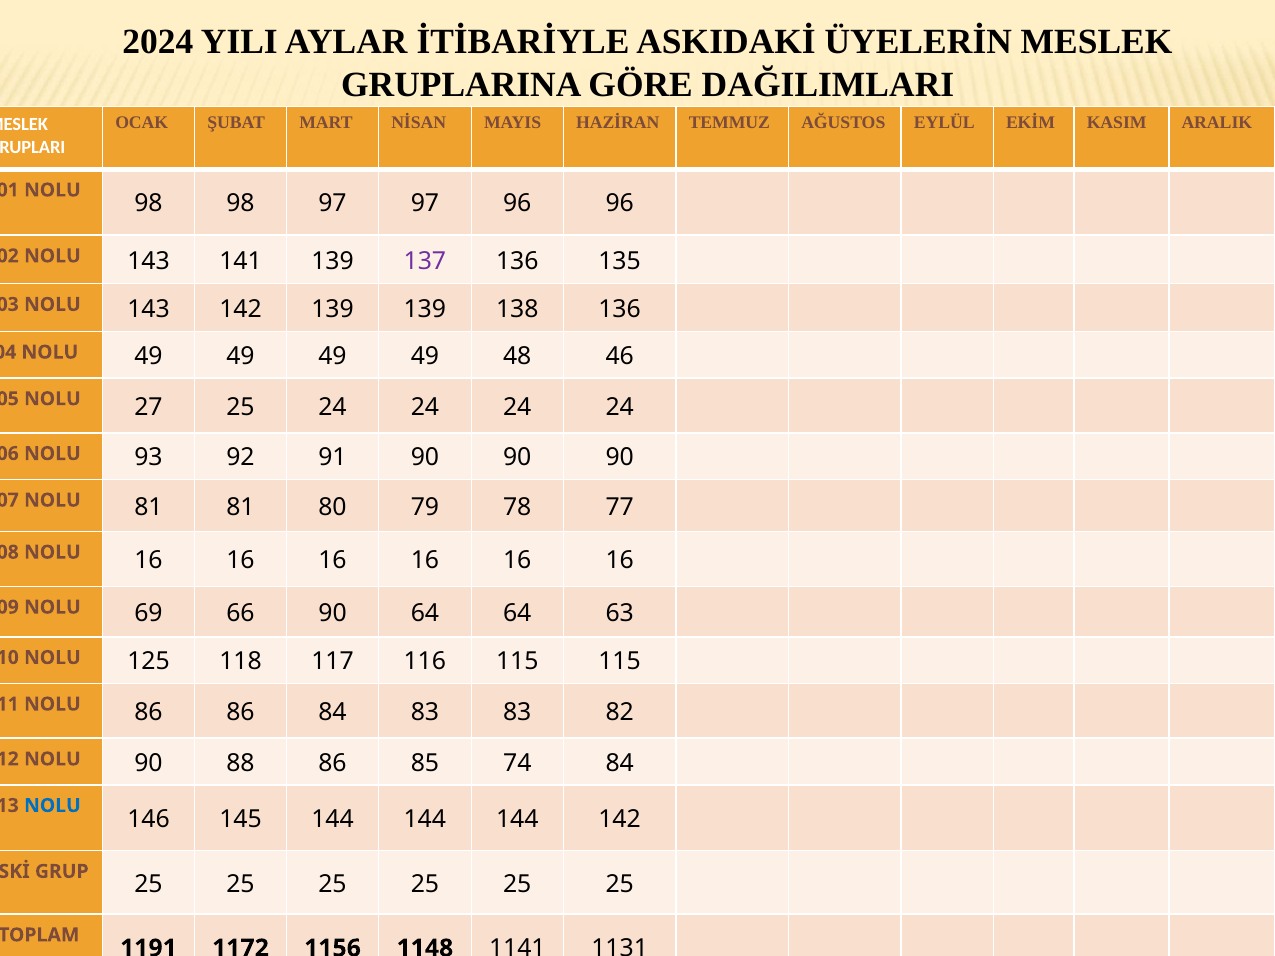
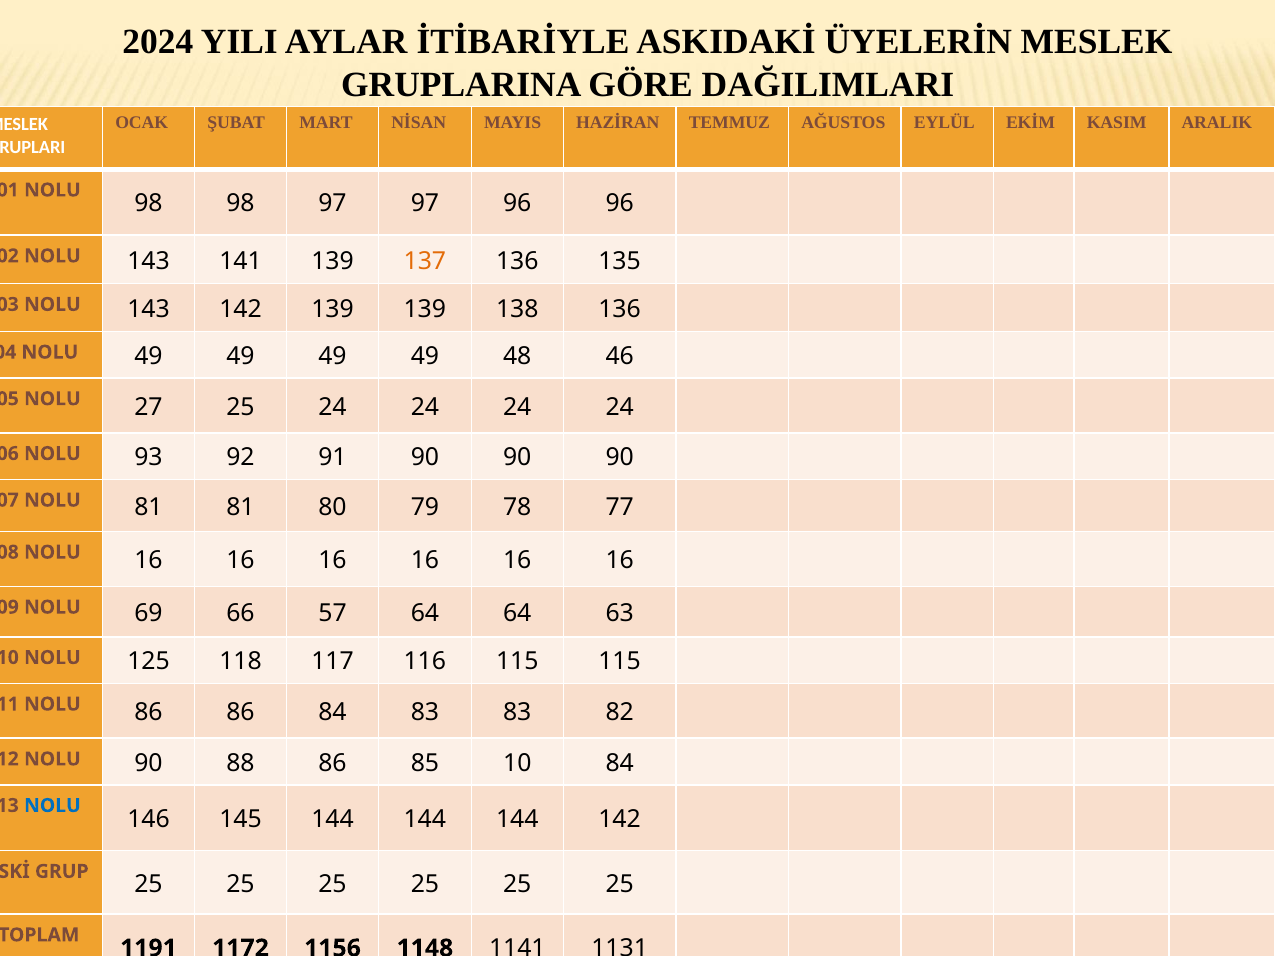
137 colour: purple -> orange
66 90: 90 -> 57
85 74: 74 -> 10
